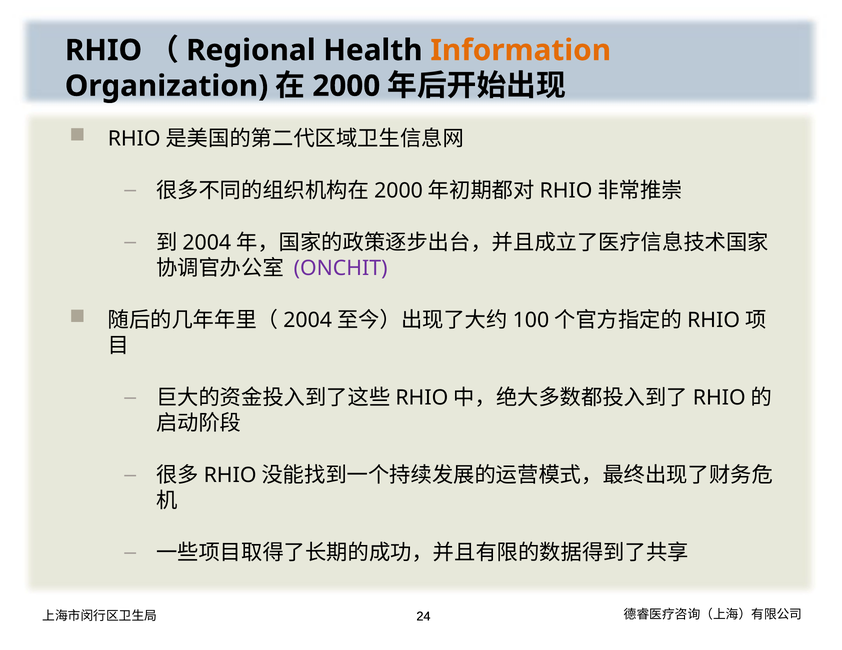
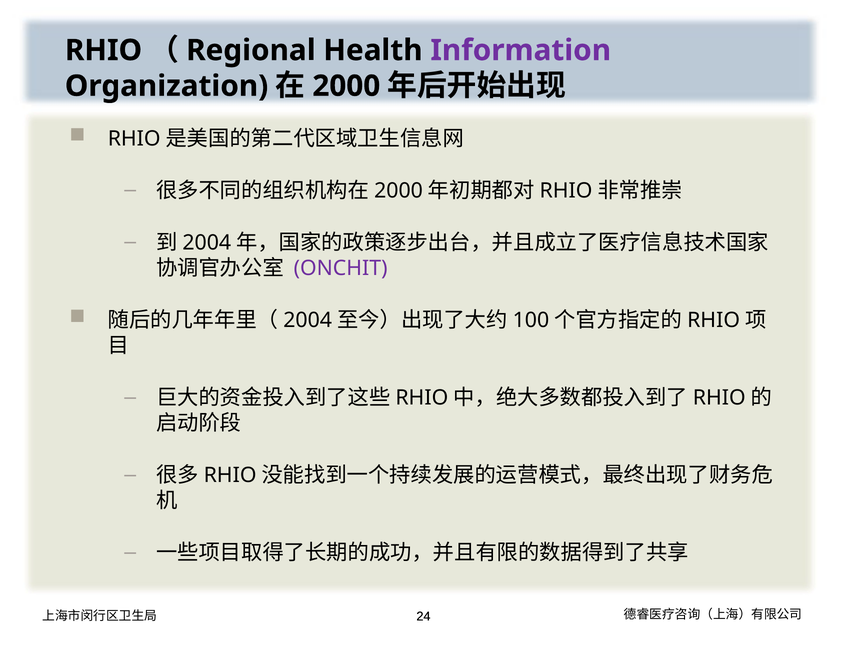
Information colour: orange -> purple
